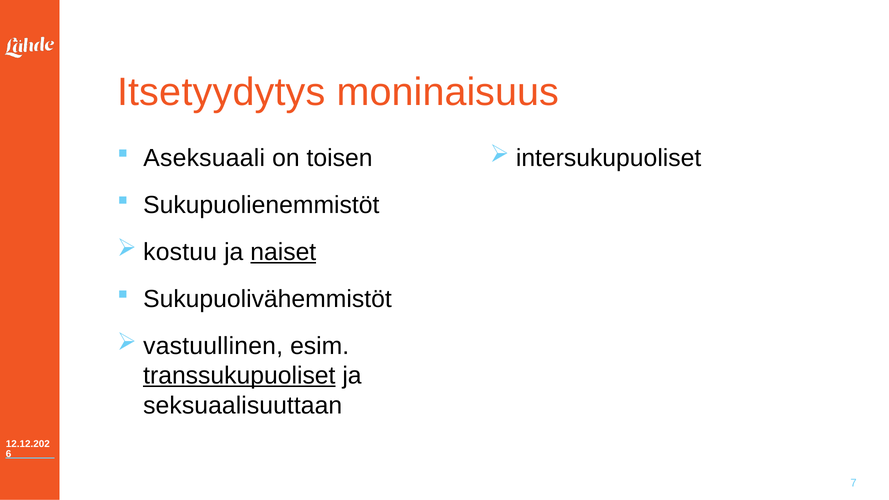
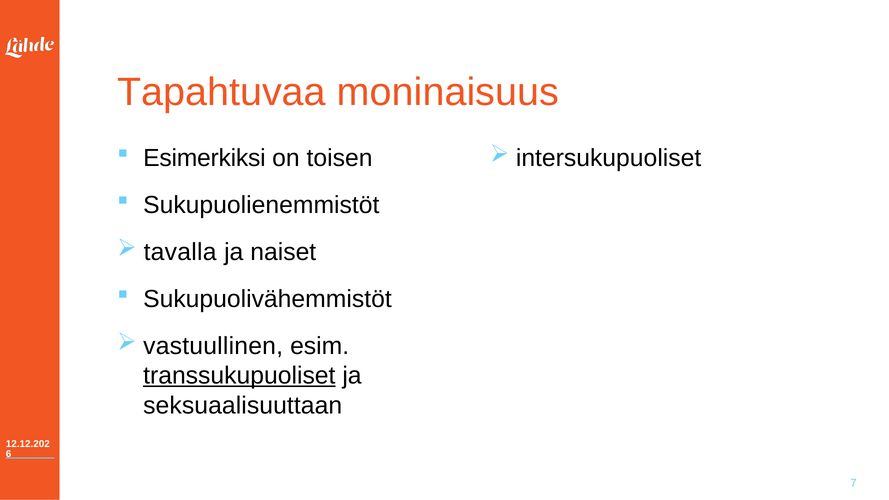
Itsetyydytys: Itsetyydytys -> Tapahtuvaa
Aseksuaali: Aseksuaali -> Esimerkiksi
kostuu: kostuu -> tavalla
naiset underline: present -> none
